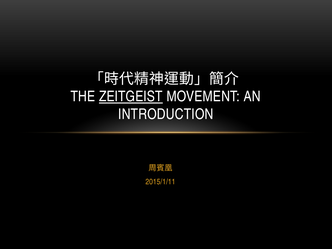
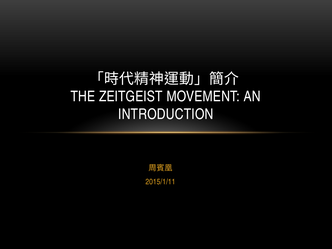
ZEITGEIST underline: present -> none
